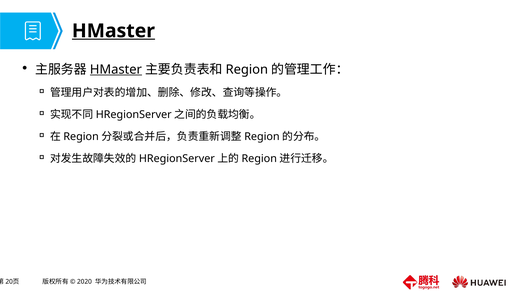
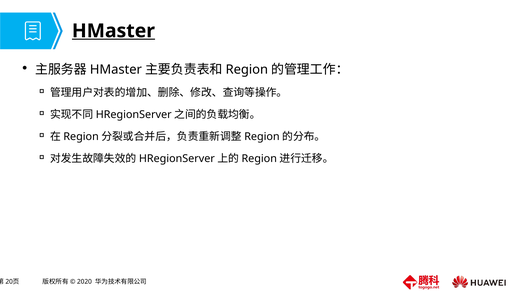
HMaster at (116, 69) underline: present -> none
